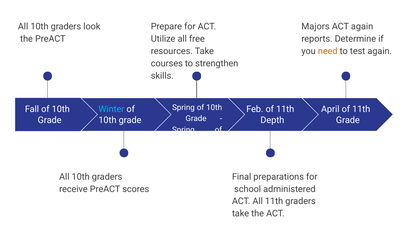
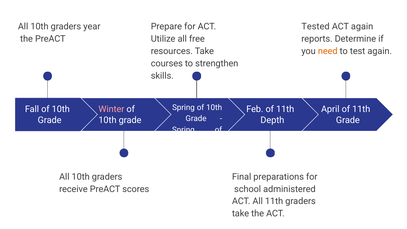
look: look -> year
Majors: Majors -> Tested
Winter colour: light blue -> pink
